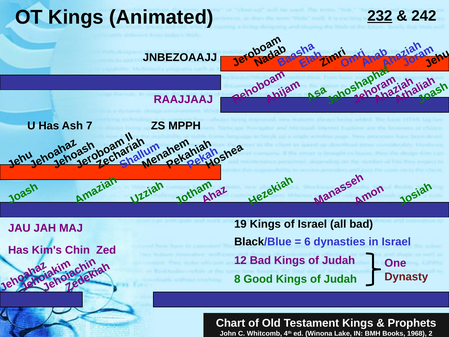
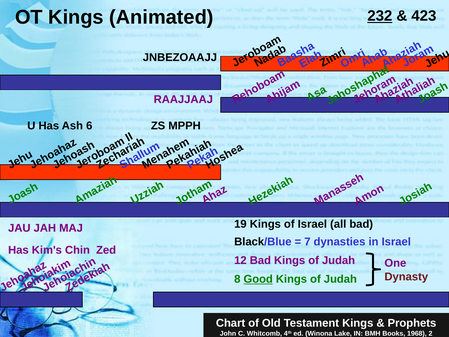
242: 242 -> 423
7: 7 -> 6
6: 6 -> 7
Good underline: none -> present
